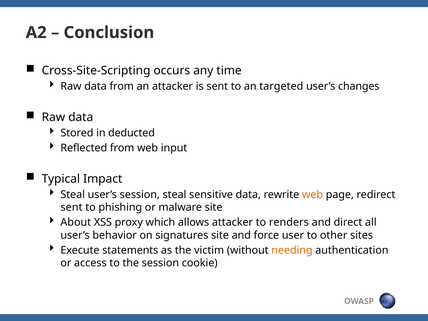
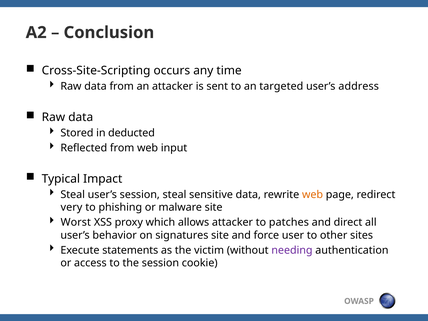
changes: changes -> address
sent at (71, 207): sent -> very
About: About -> Worst
renders: renders -> patches
needing colour: orange -> purple
